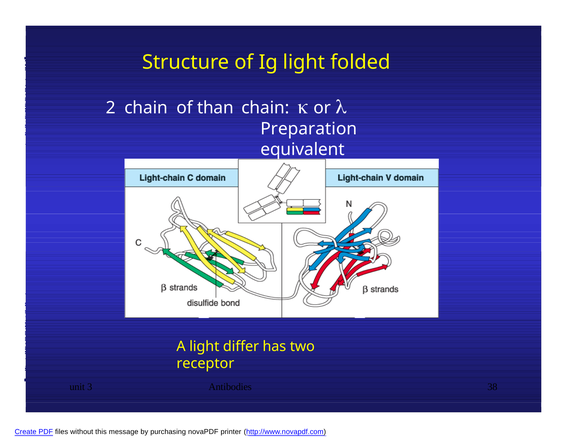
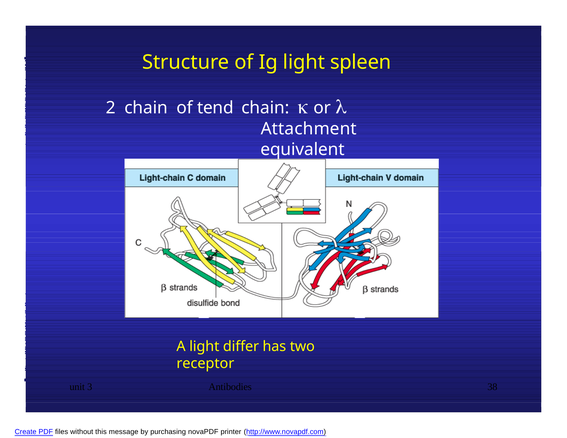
folded: folded -> spleen
than: than -> tend
Preparation: Preparation -> Attachment
